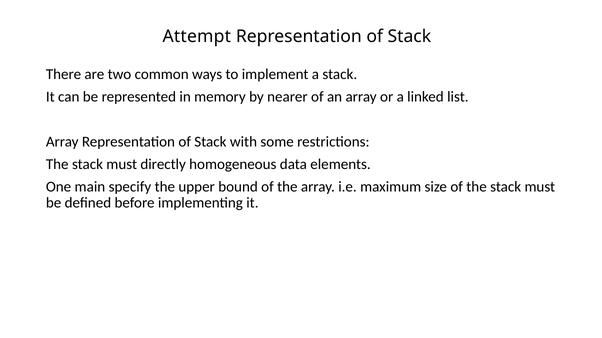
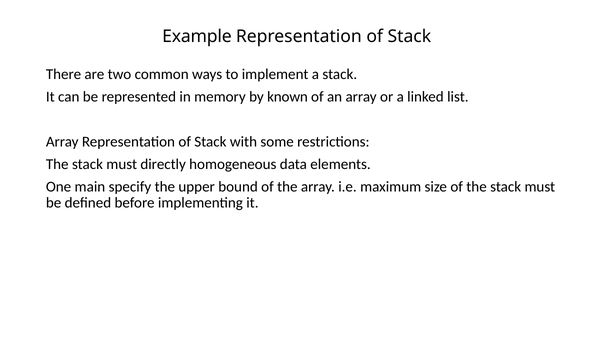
Attempt: Attempt -> Example
nearer: nearer -> known
